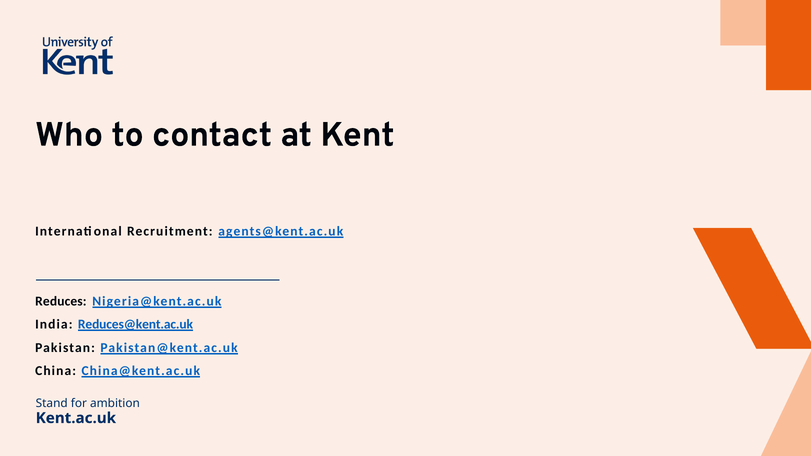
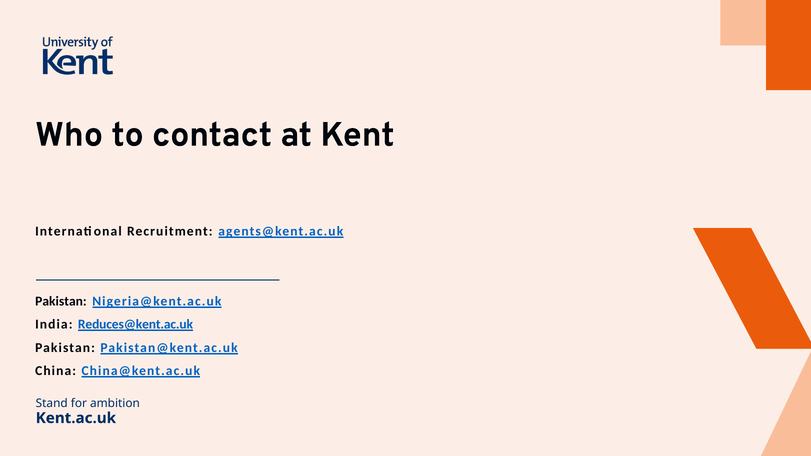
Reduces at (61, 301): Reduces -> Pakistan
